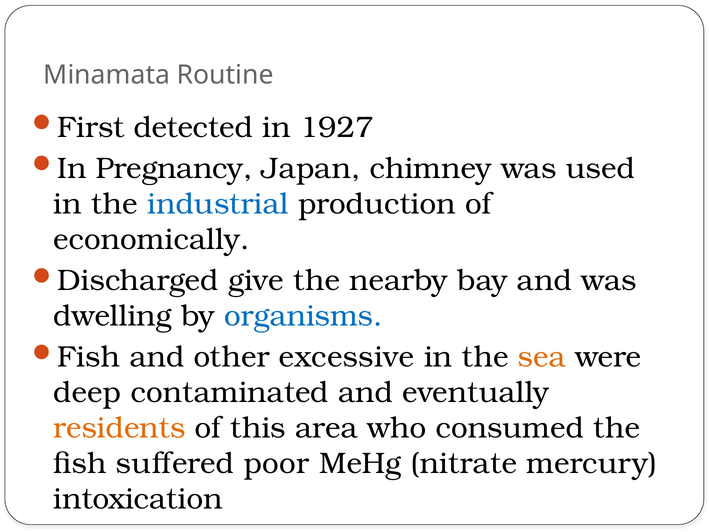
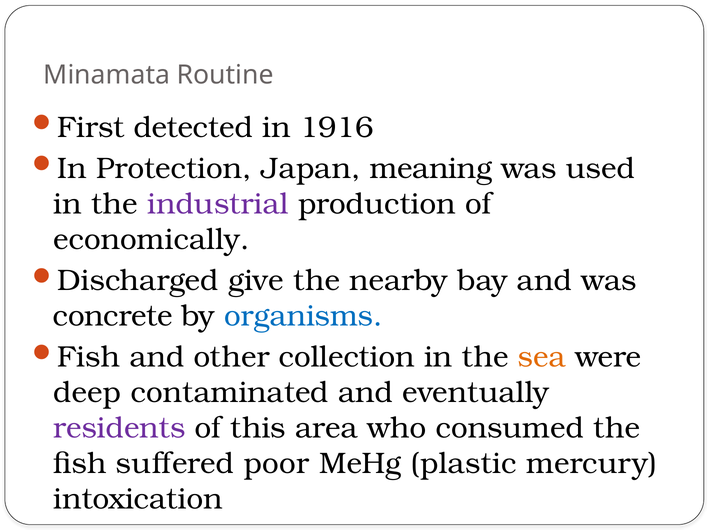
1927: 1927 -> 1916
Pregnancy: Pregnancy -> Protection
chimney: chimney -> meaning
industrial colour: blue -> purple
dwelling: dwelling -> concrete
excessive: excessive -> collection
residents colour: orange -> purple
nitrate: nitrate -> plastic
